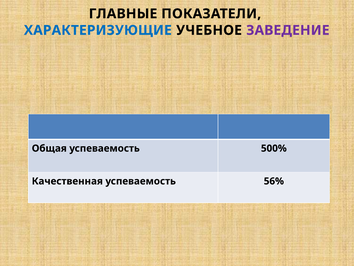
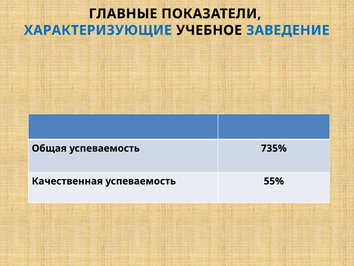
ЗАВЕДЕНИЕ colour: purple -> blue
500%: 500% -> 735%
56%: 56% -> 55%
